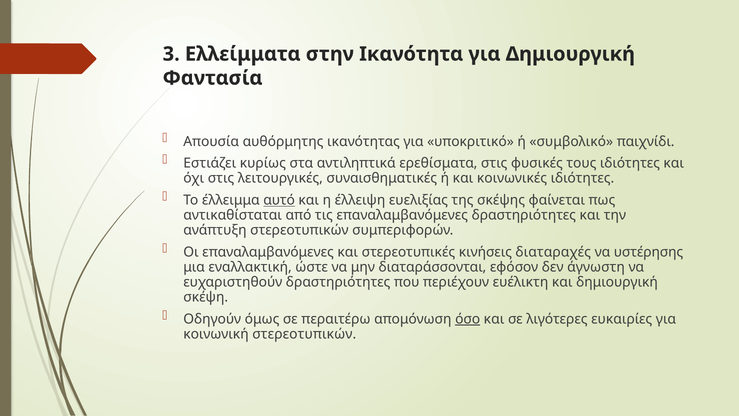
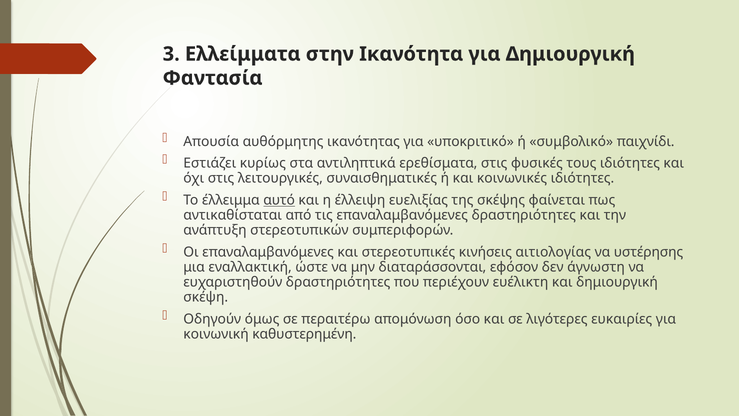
διαταραχές: διαταραχές -> αιτιολογίας
όσο underline: present -> none
κοινωνική στερεοτυπικών: στερεοτυπικών -> καθυστερημένη
